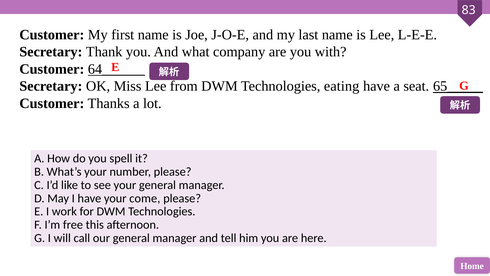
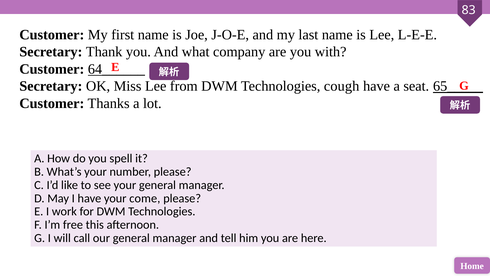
eating: eating -> cough
